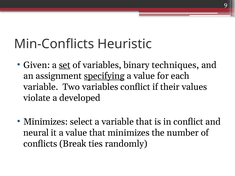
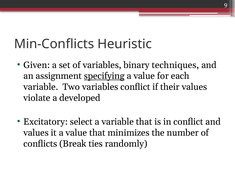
set underline: present -> none
Minimizes at (46, 122): Minimizes -> Excitatory
neural at (36, 133): neural -> values
